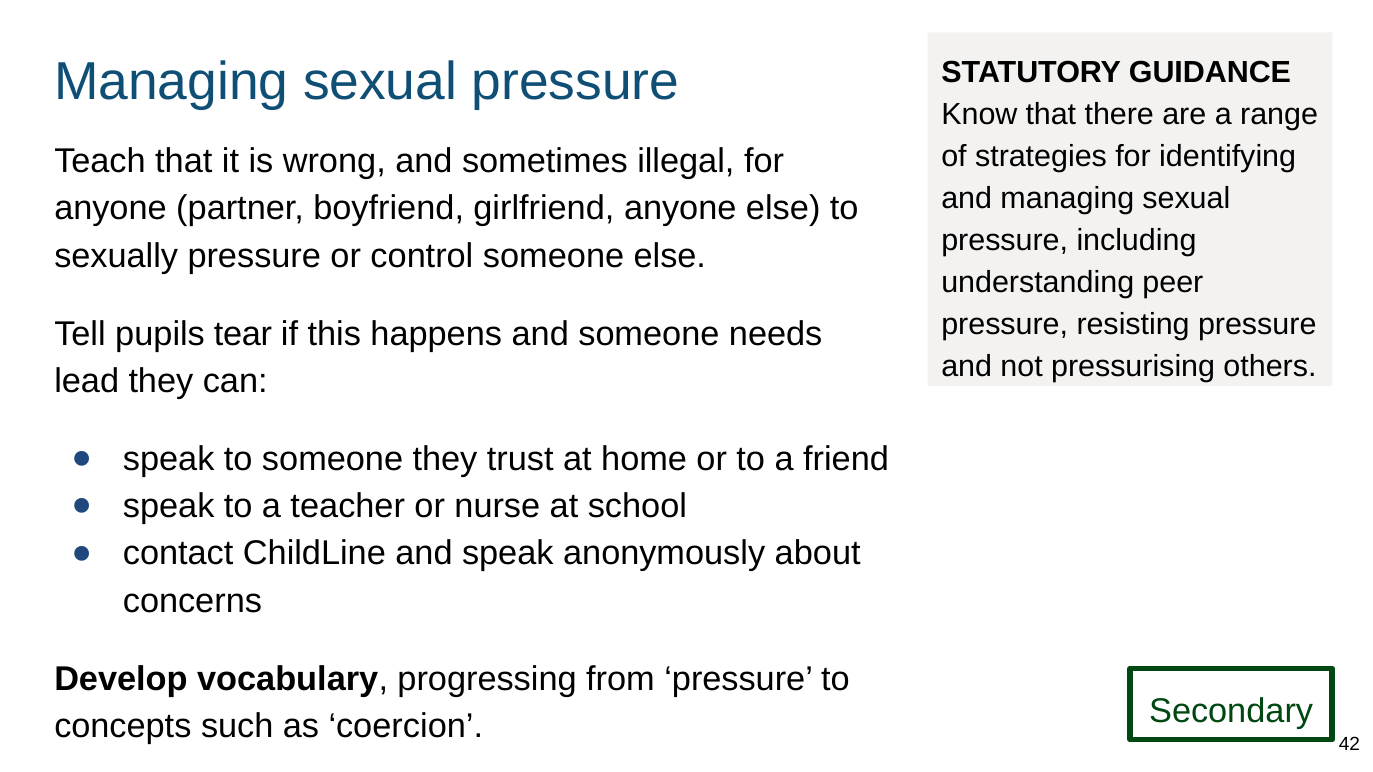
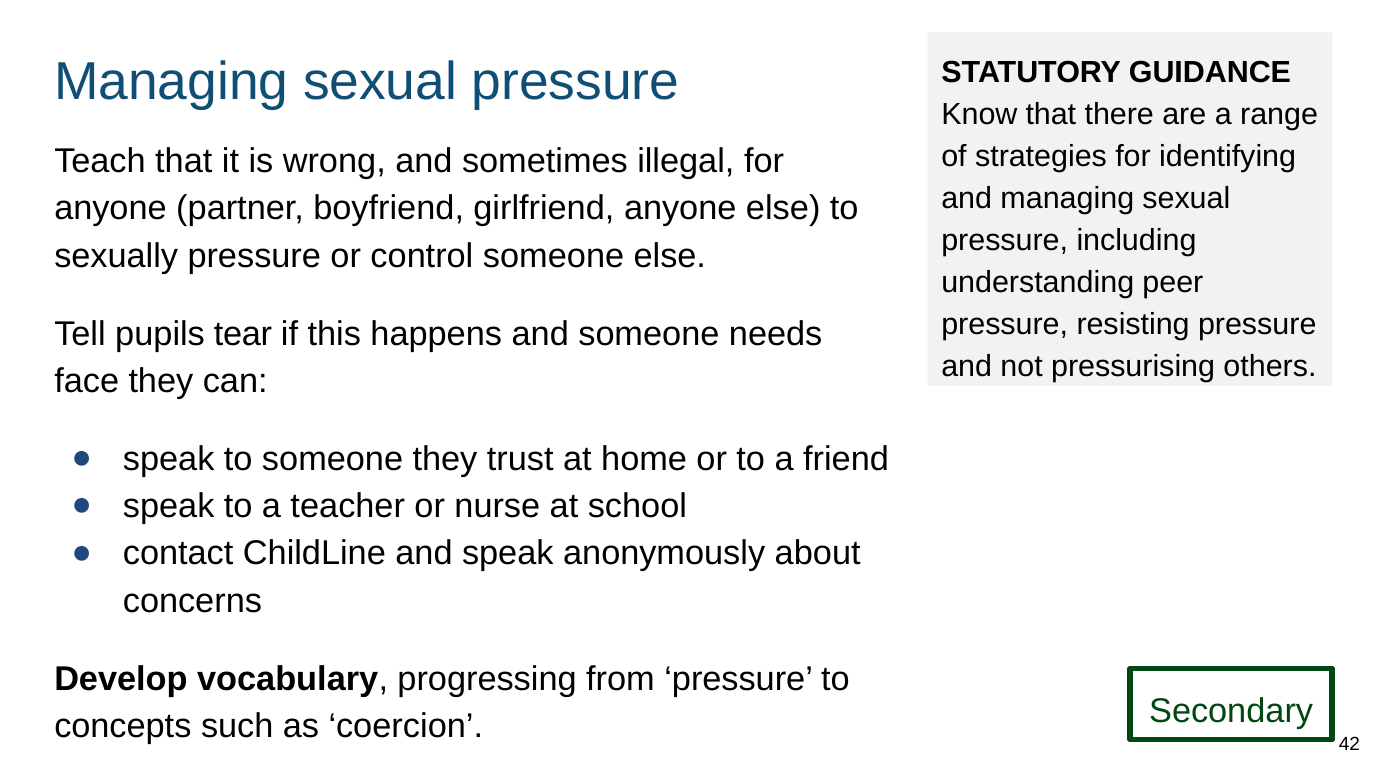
lead: lead -> face
